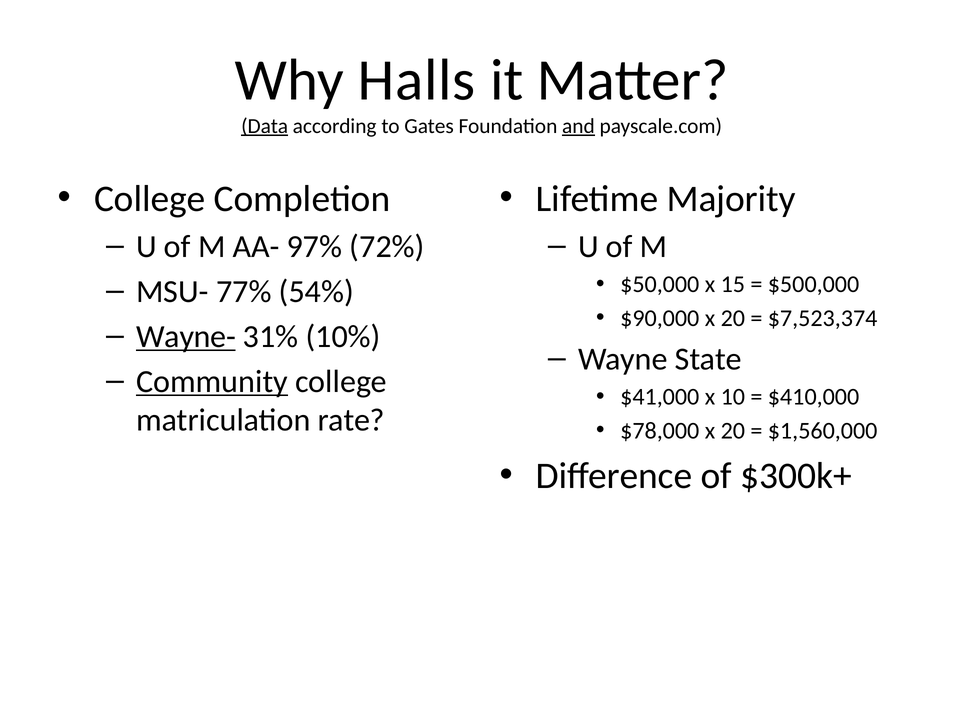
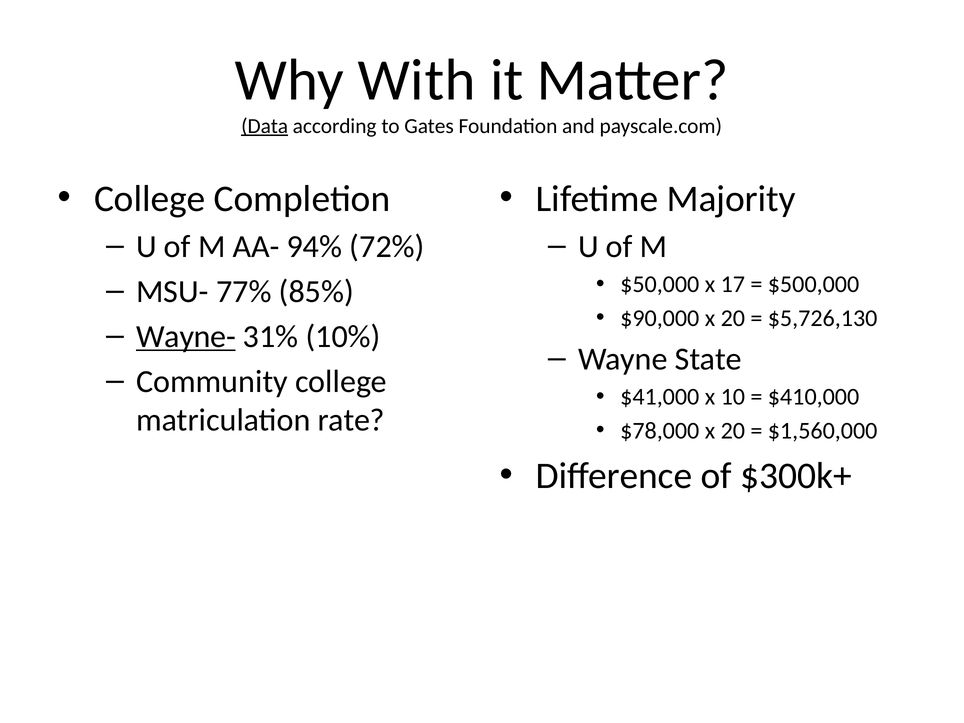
Halls: Halls -> With
and underline: present -> none
97%: 97% -> 94%
15: 15 -> 17
54%: 54% -> 85%
$7,523,374: $7,523,374 -> $5,726,130
Community underline: present -> none
